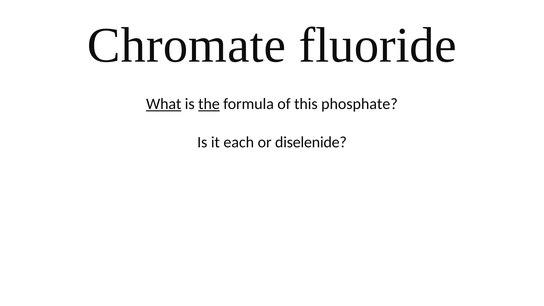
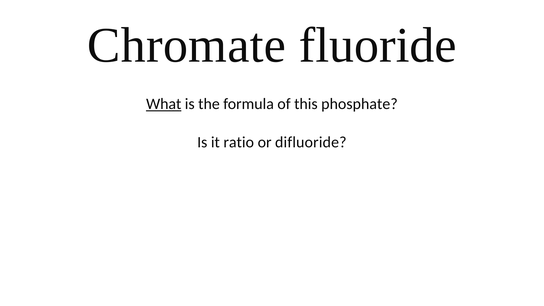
the underline: present -> none
each: each -> ratio
diselenide: diselenide -> difluoride
